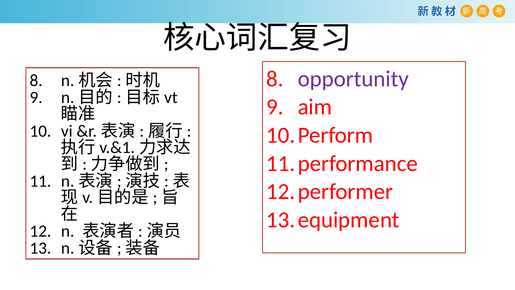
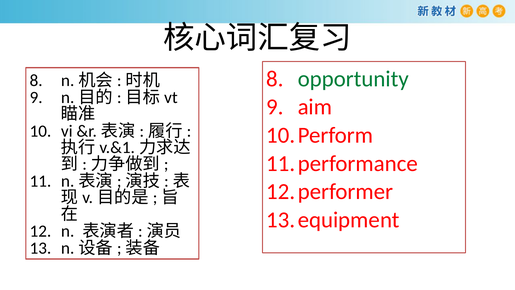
opportunity colour: purple -> green
